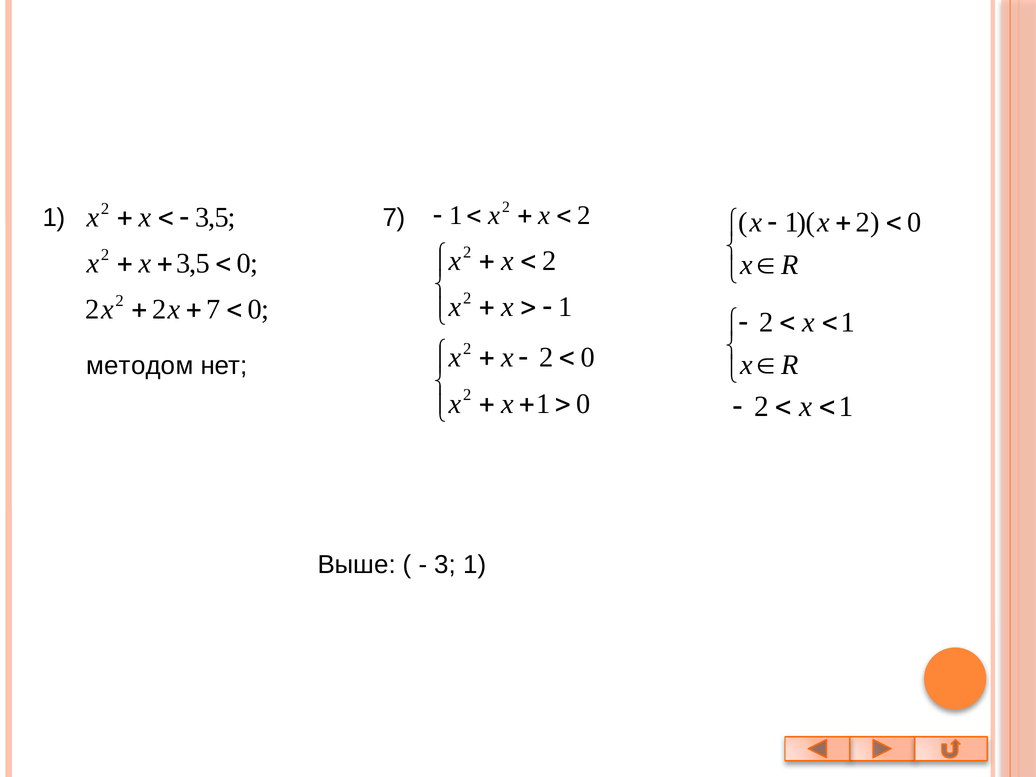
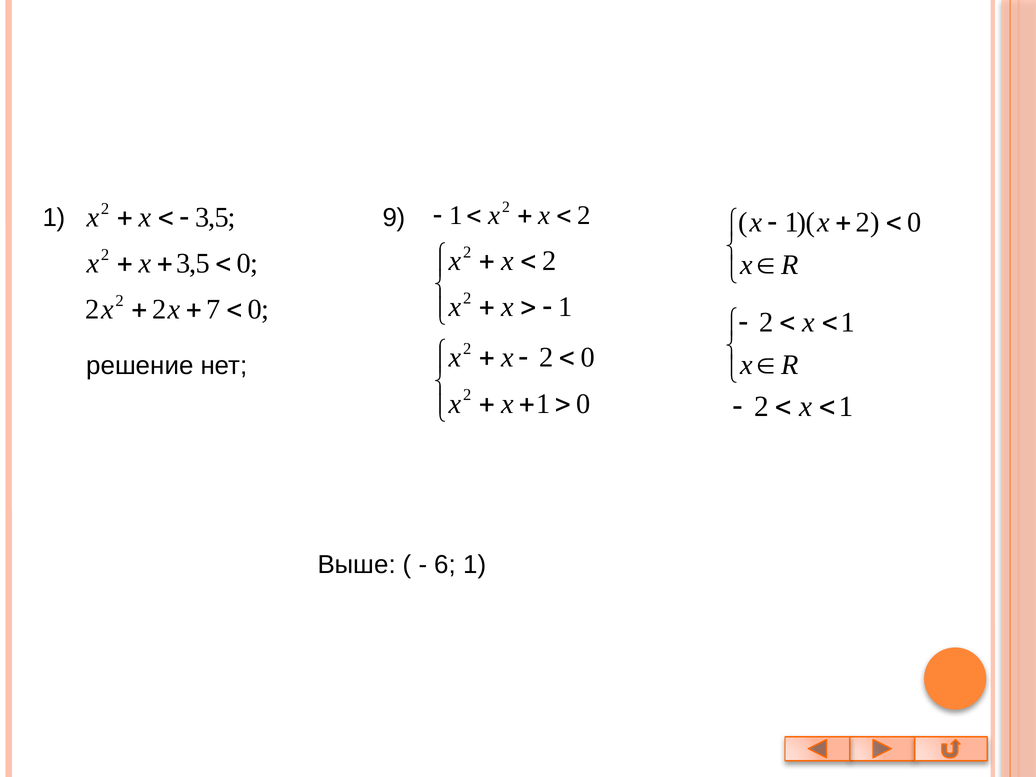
7 at (394, 218): 7 -> 9
методом: методом -> решение
3 at (445, 565): 3 -> 6
